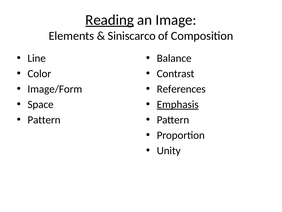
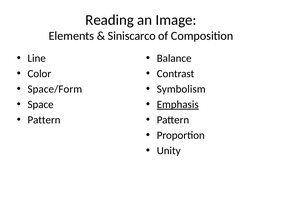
Reading underline: present -> none
Image/Form: Image/Form -> Space/Form
References: References -> Symbolism
